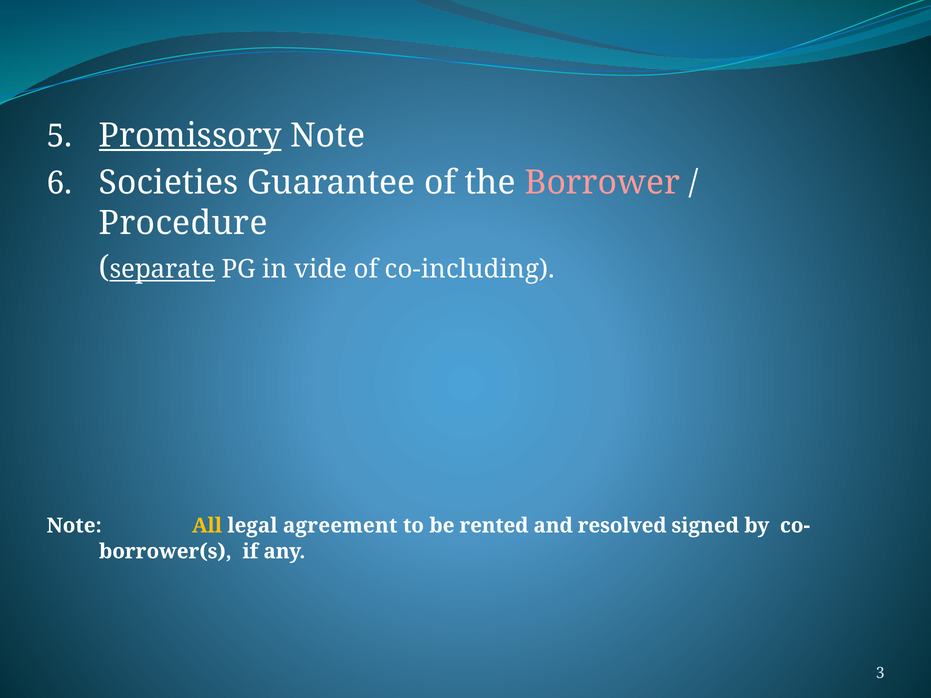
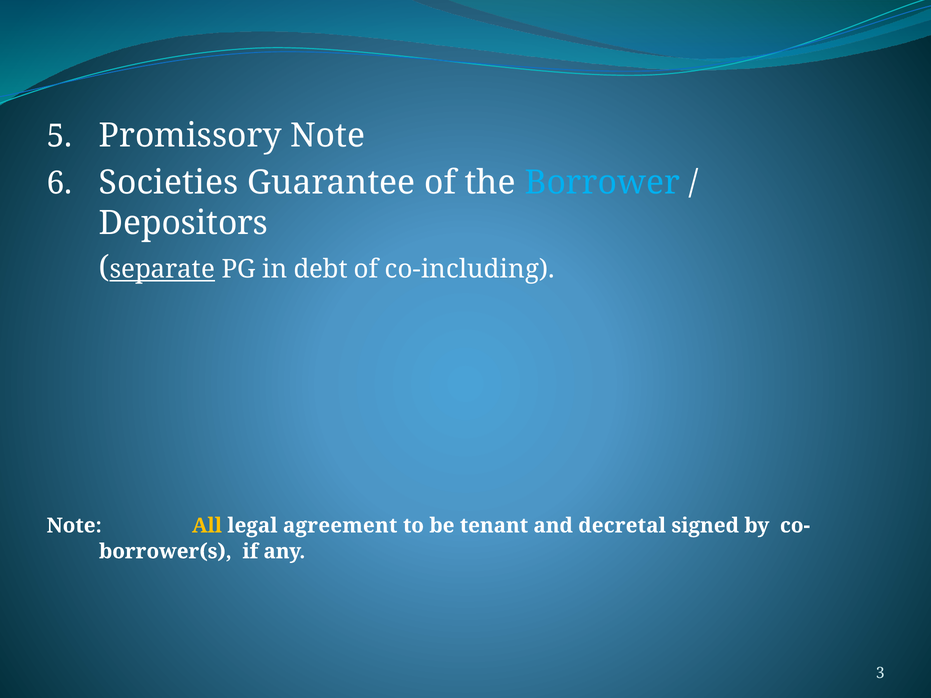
Promissory underline: present -> none
Borrower colour: pink -> light blue
Procedure: Procedure -> Depositors
vide: vide -> debt
rented: rented -> tenant
resolved: resolved -> decretal
